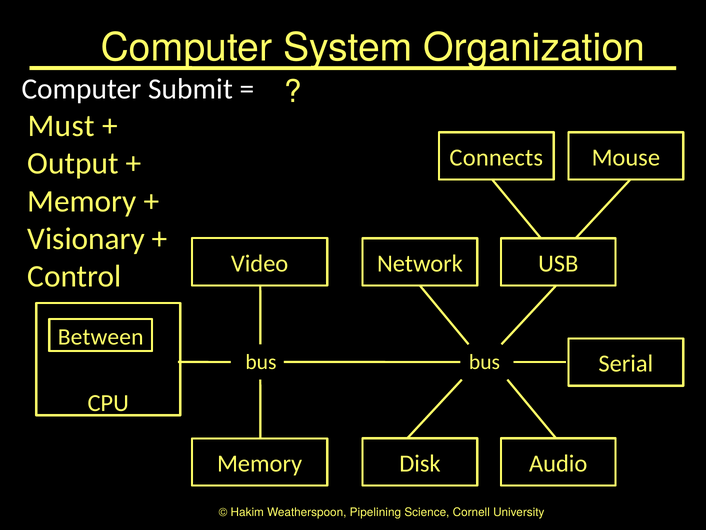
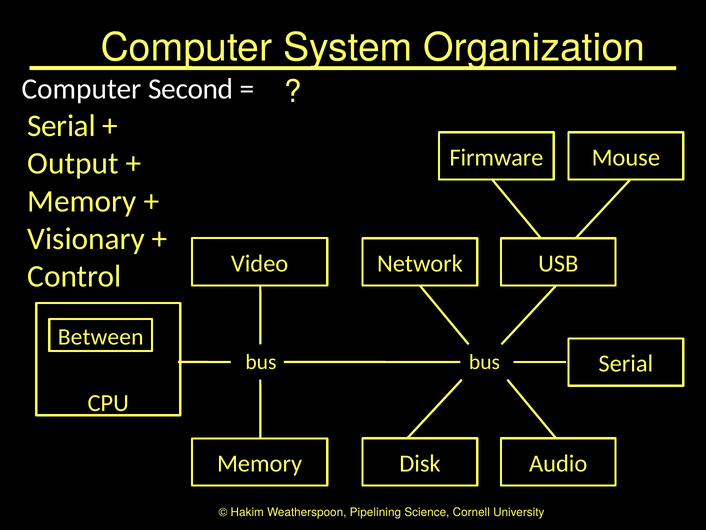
Submit: Submit -> Second
Must at (61, 126): Must -> Serial
Connects: Connects -> Firmware
